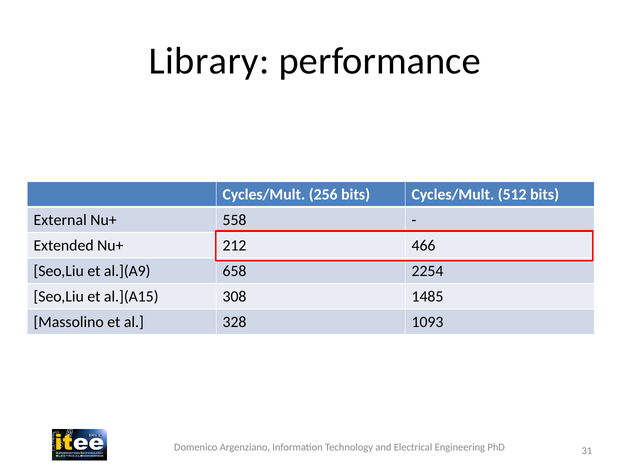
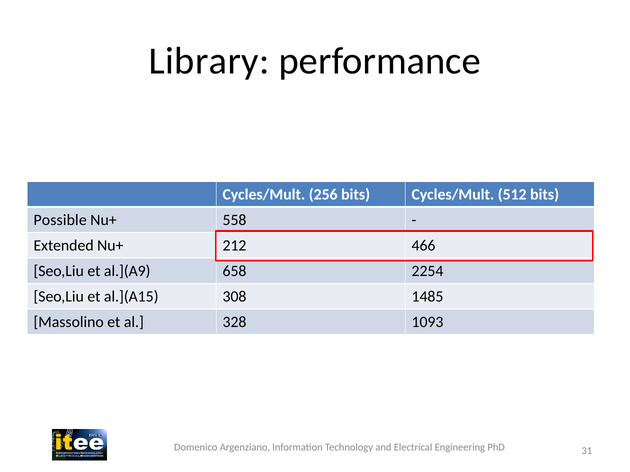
External: External -> Possible
